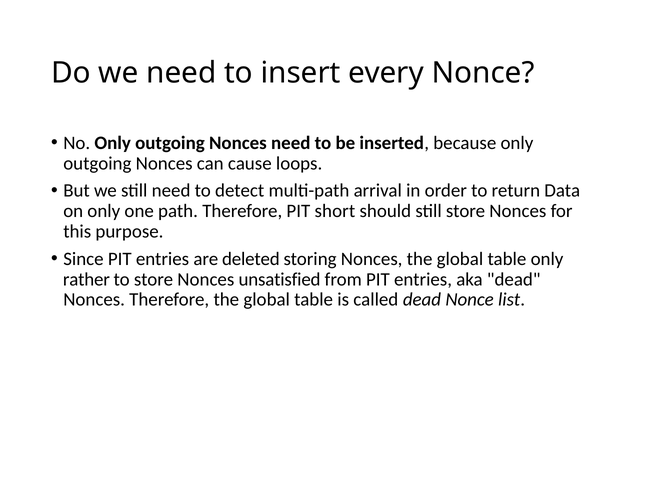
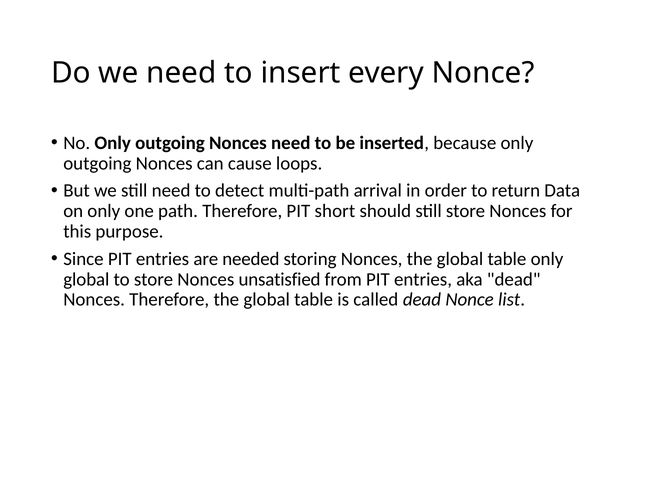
deleted: deleted -> needed
rather at (86, 279): rather -> global
